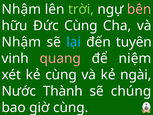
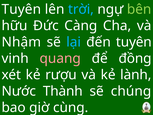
Nhậm at (21, 9): Nhậm -> Tuyên
trời colour: light green -> light blue
bên colour: pink -> light green
Đức Cùng: Cùng -> Càng
niệm: niệm -> đồng
kẻ cùng: cùng -> rượu
ngài: ngài -> lành
